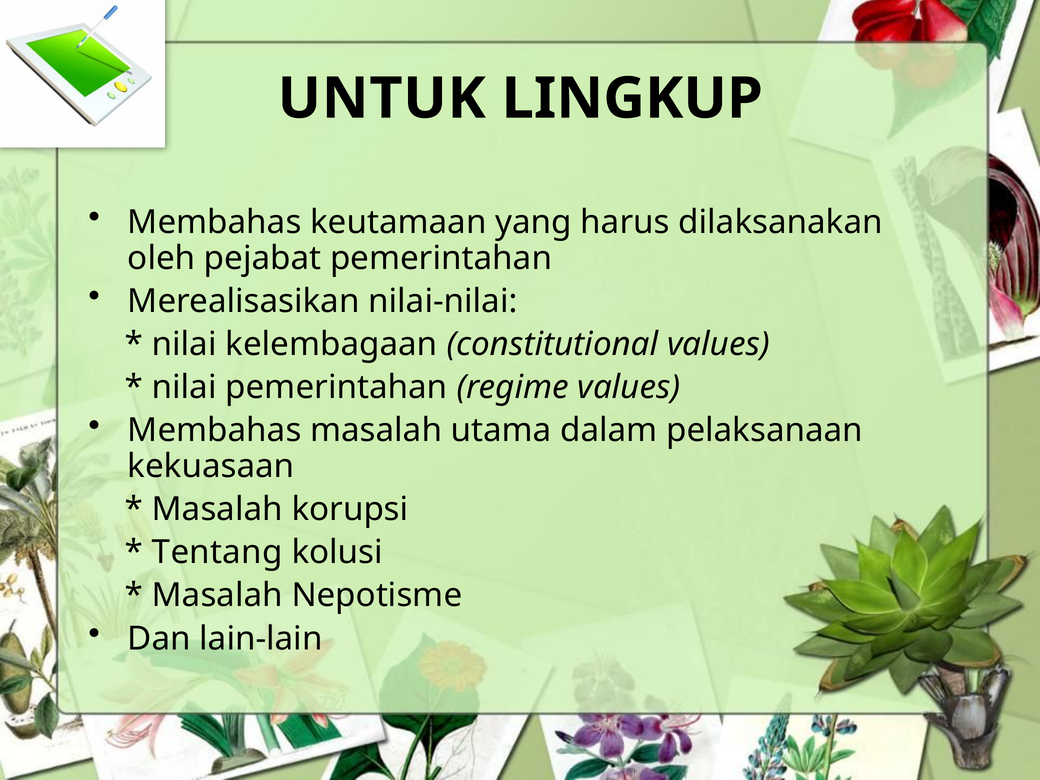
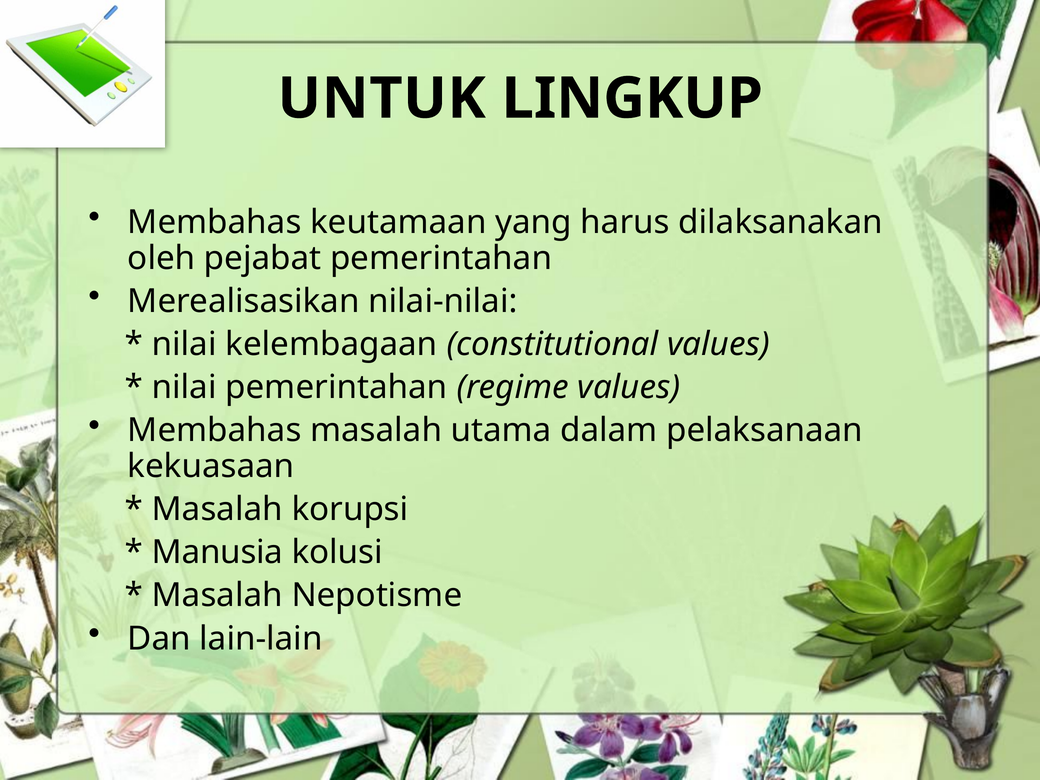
Tentang: Tentang -> Manusia
